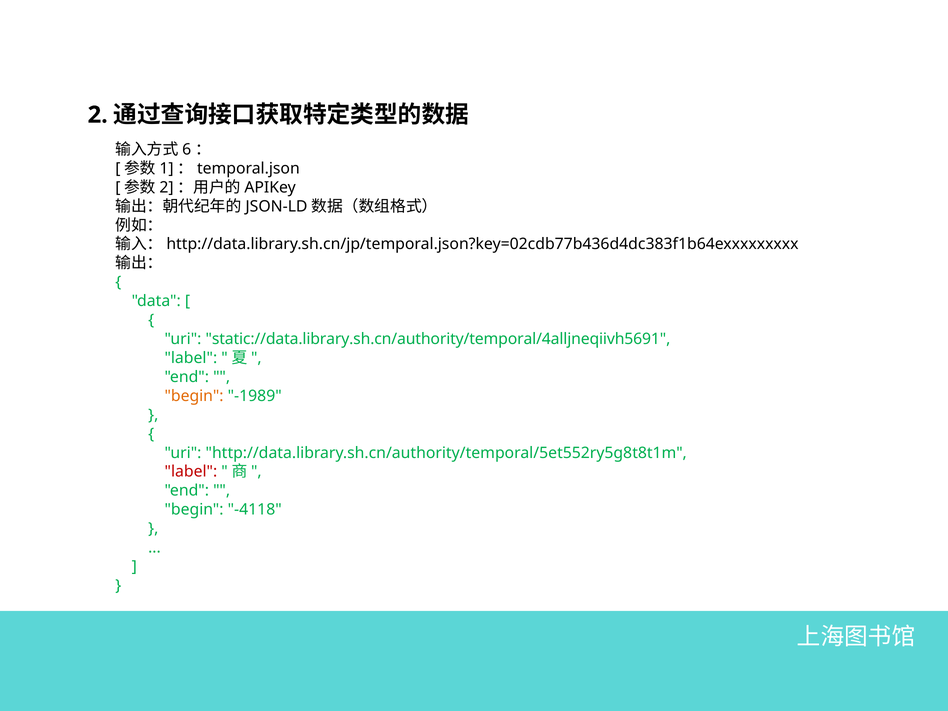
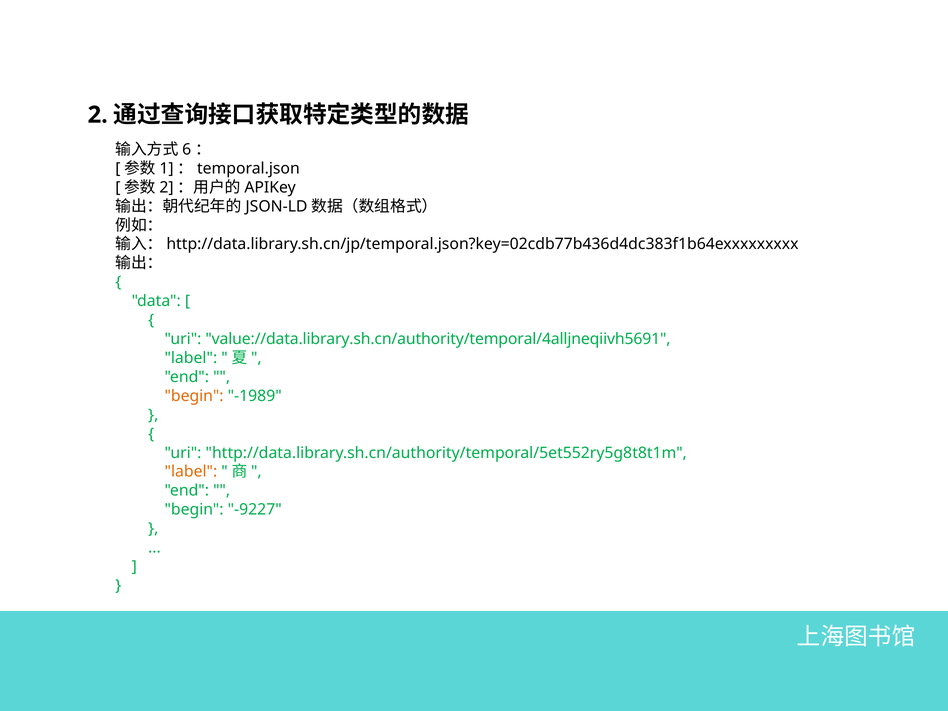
static://data.library.sh.cn/authority/temporal/4alljneqiivh5691: static://data.library.sh.cn/authority/temporal/4alljneqiivh5691 -> value://data.library.sh.cn/authority/temporal/4alljneqiivh5691
label at (191, 472) colour: red -> orange
-4118: -4118 -> -9227
